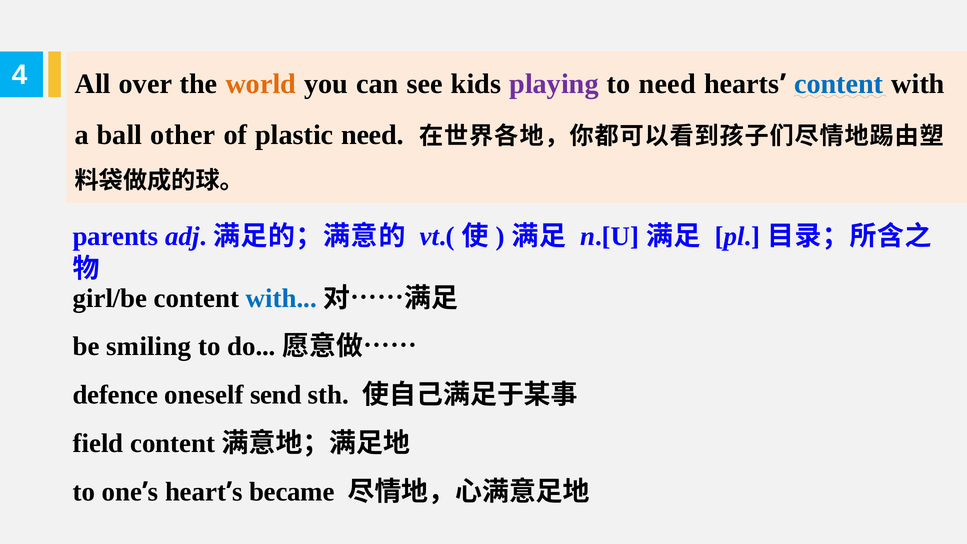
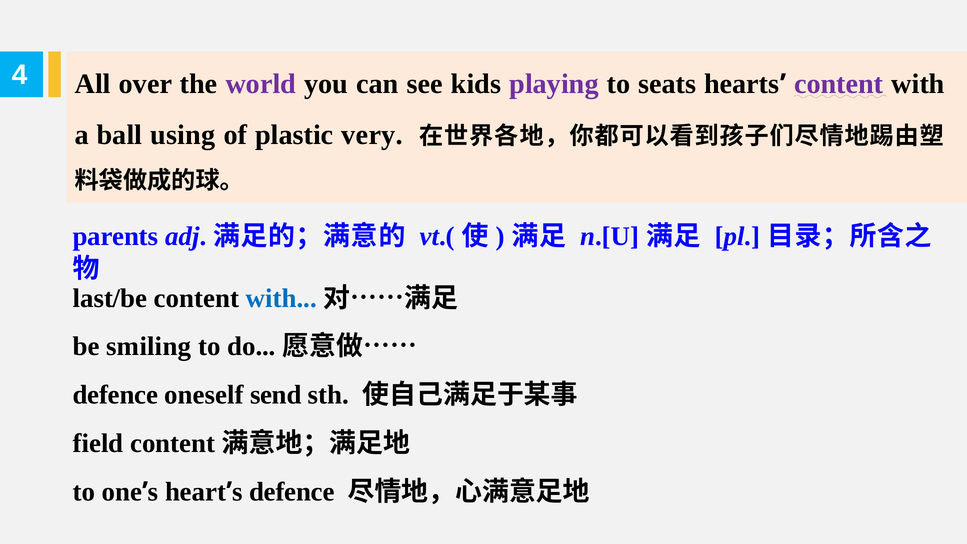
world colour: orange -> purple
to need: need -> seats
content at (839, 84) colour: blue -> purple
other: other -> using
plastic need: need -> very
girl/be: girl/be -> last/be
became at (292, 492): became -> defence
